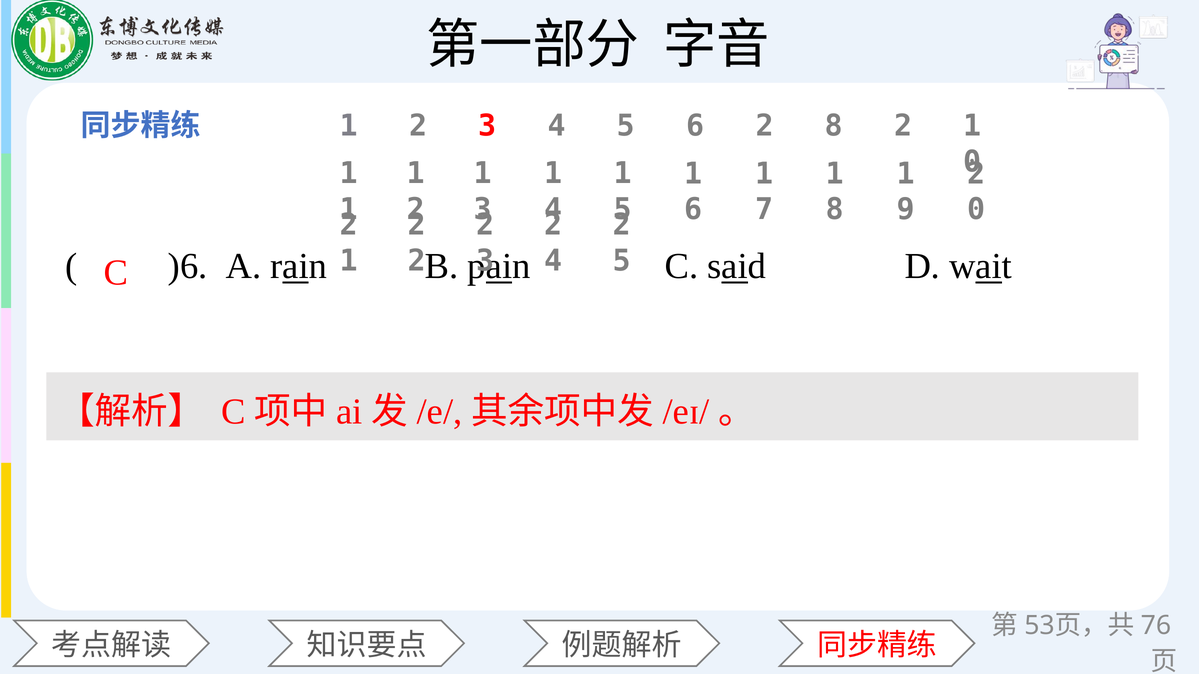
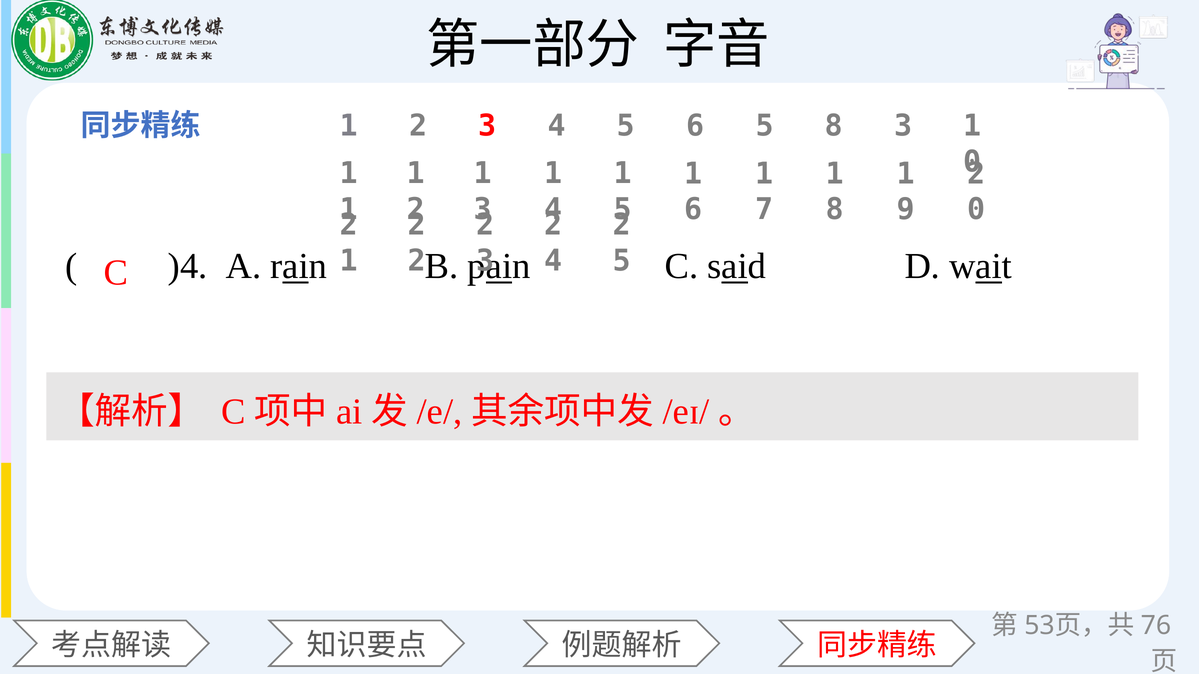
6 2: 2 -> 5
8 2: 2 -> 3
)6: )6 -> )4
